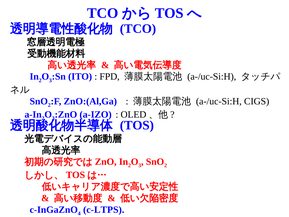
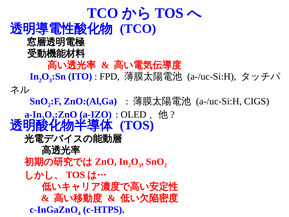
c-LTPS: c-LTPS -> c-HTPS
